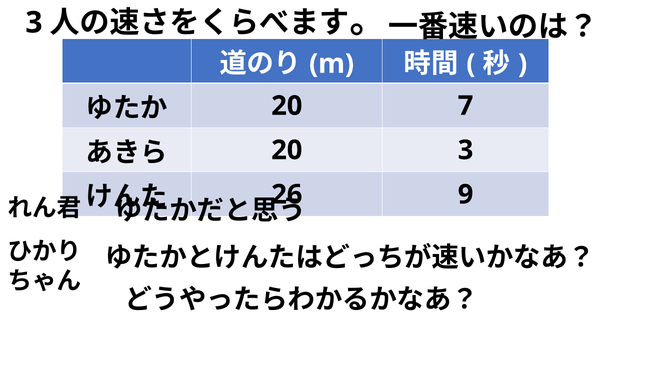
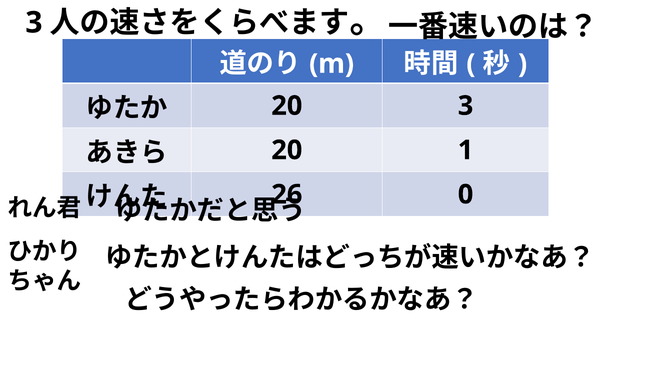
20 7: 7 -> 3
20 3: 3 -> 1
9: 9 -> 0
